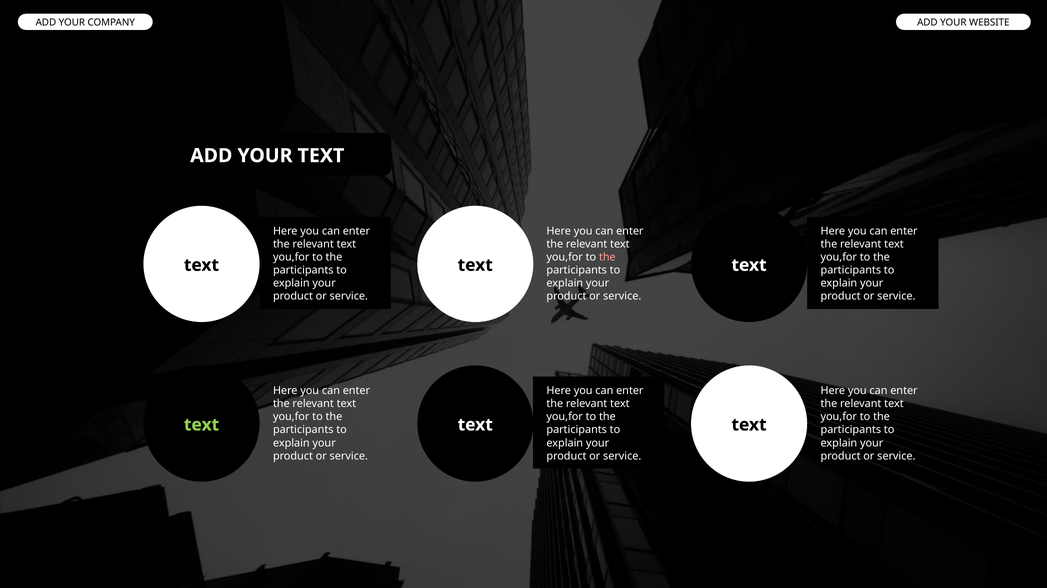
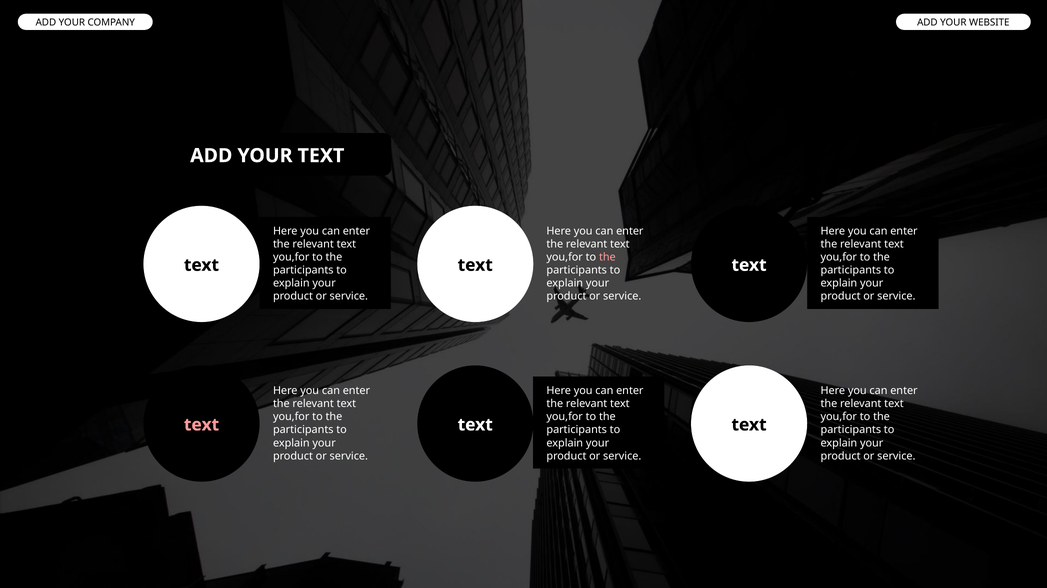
text at (202, 425) colour: light green -> pink
